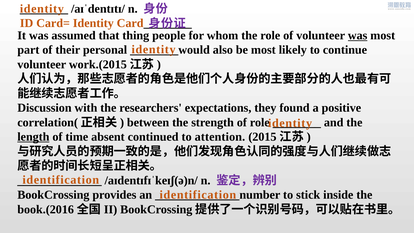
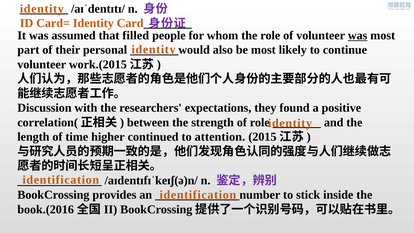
thing: thing -> filled
length underline: present -> none
absent: absent -> higher
